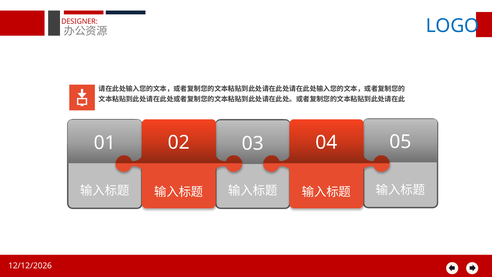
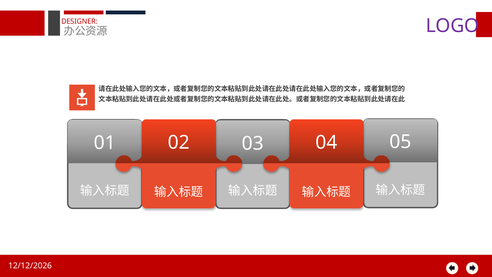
LOGO colour: blue -> purple
